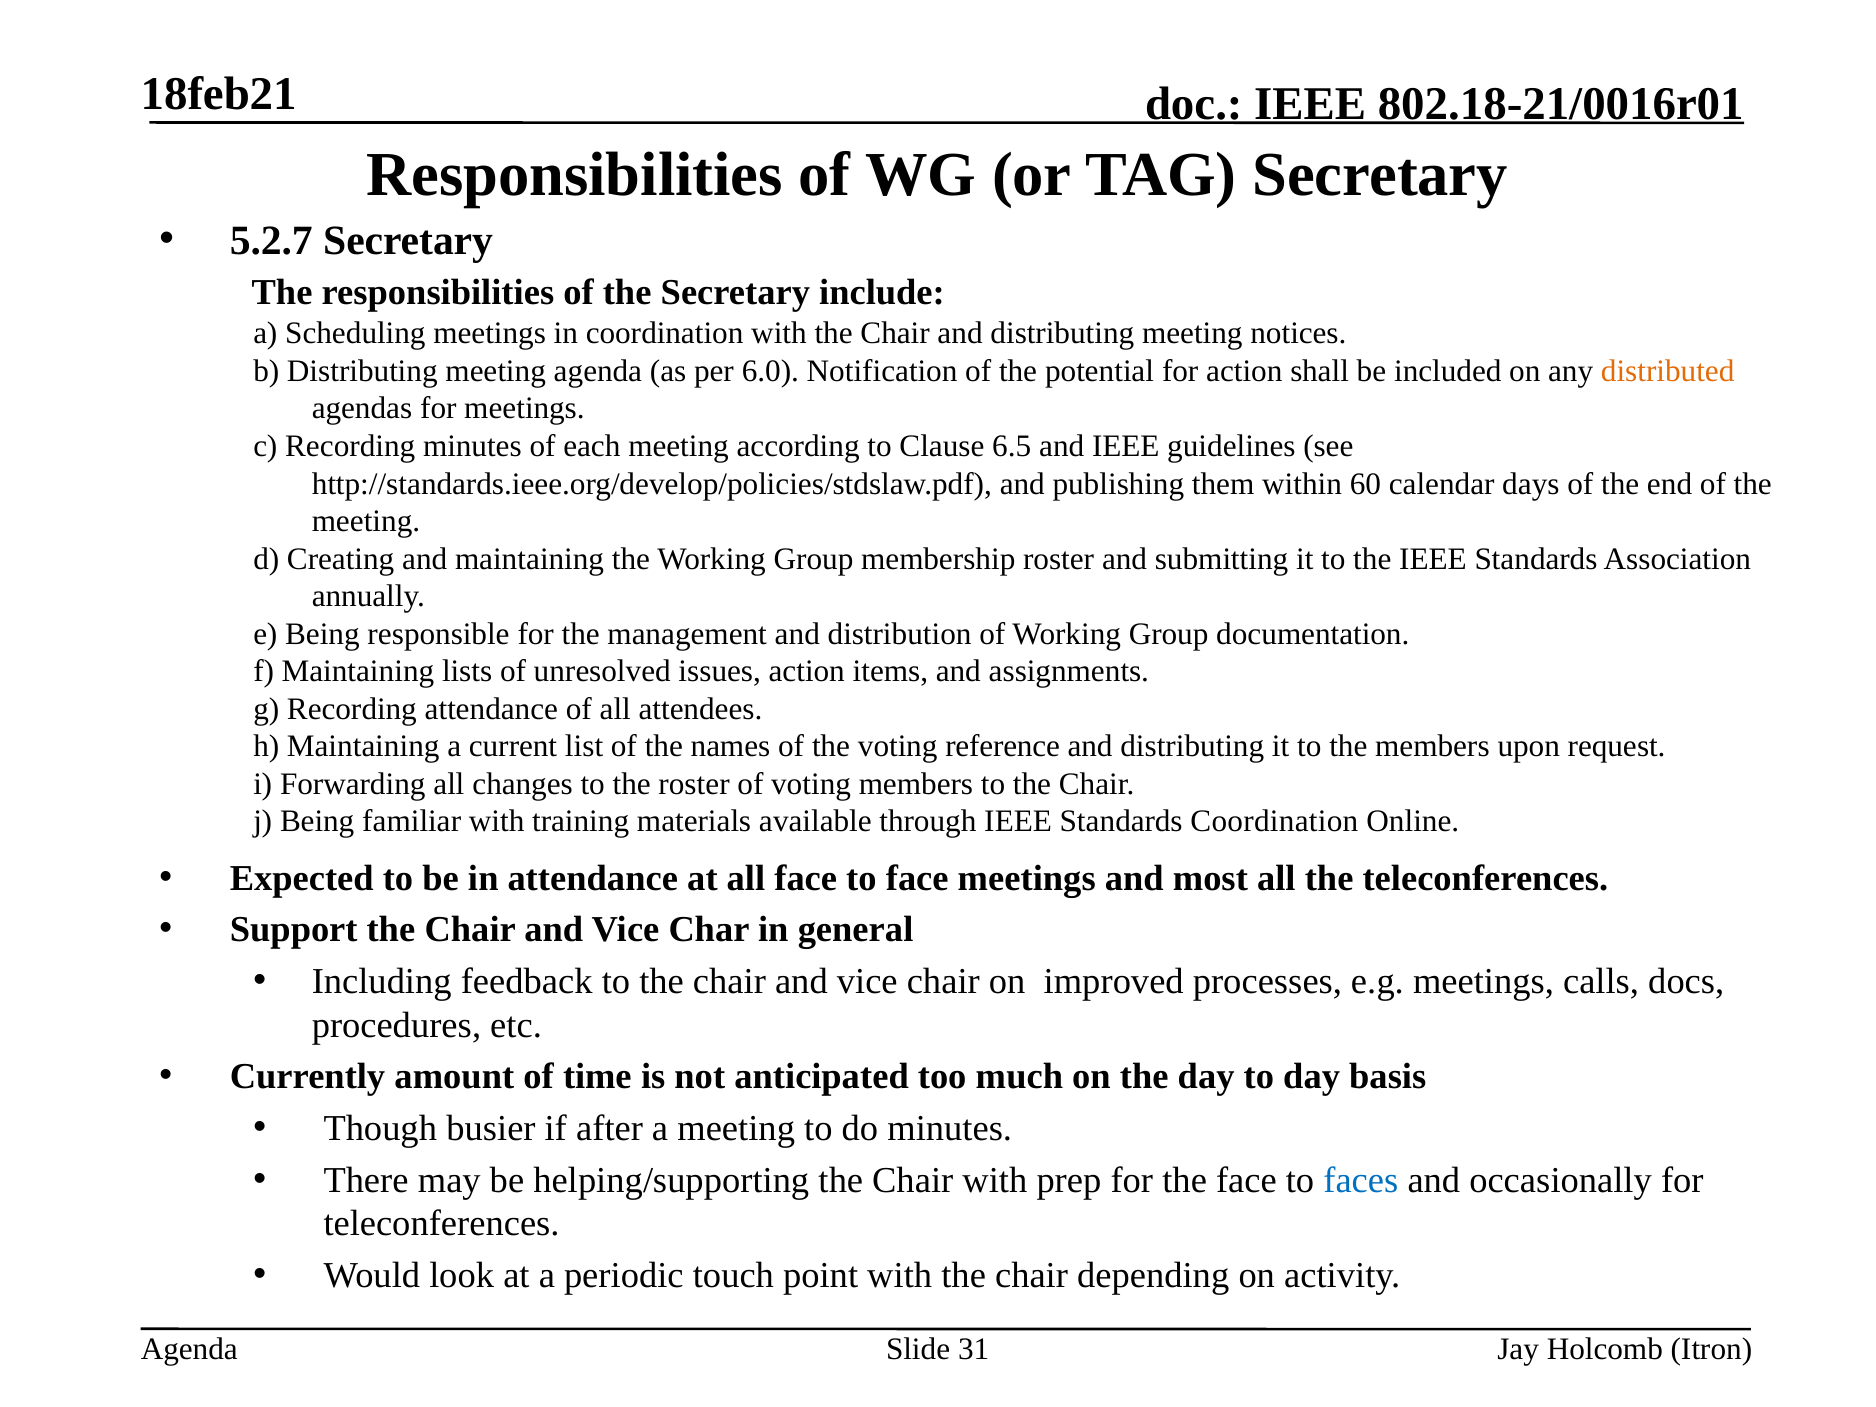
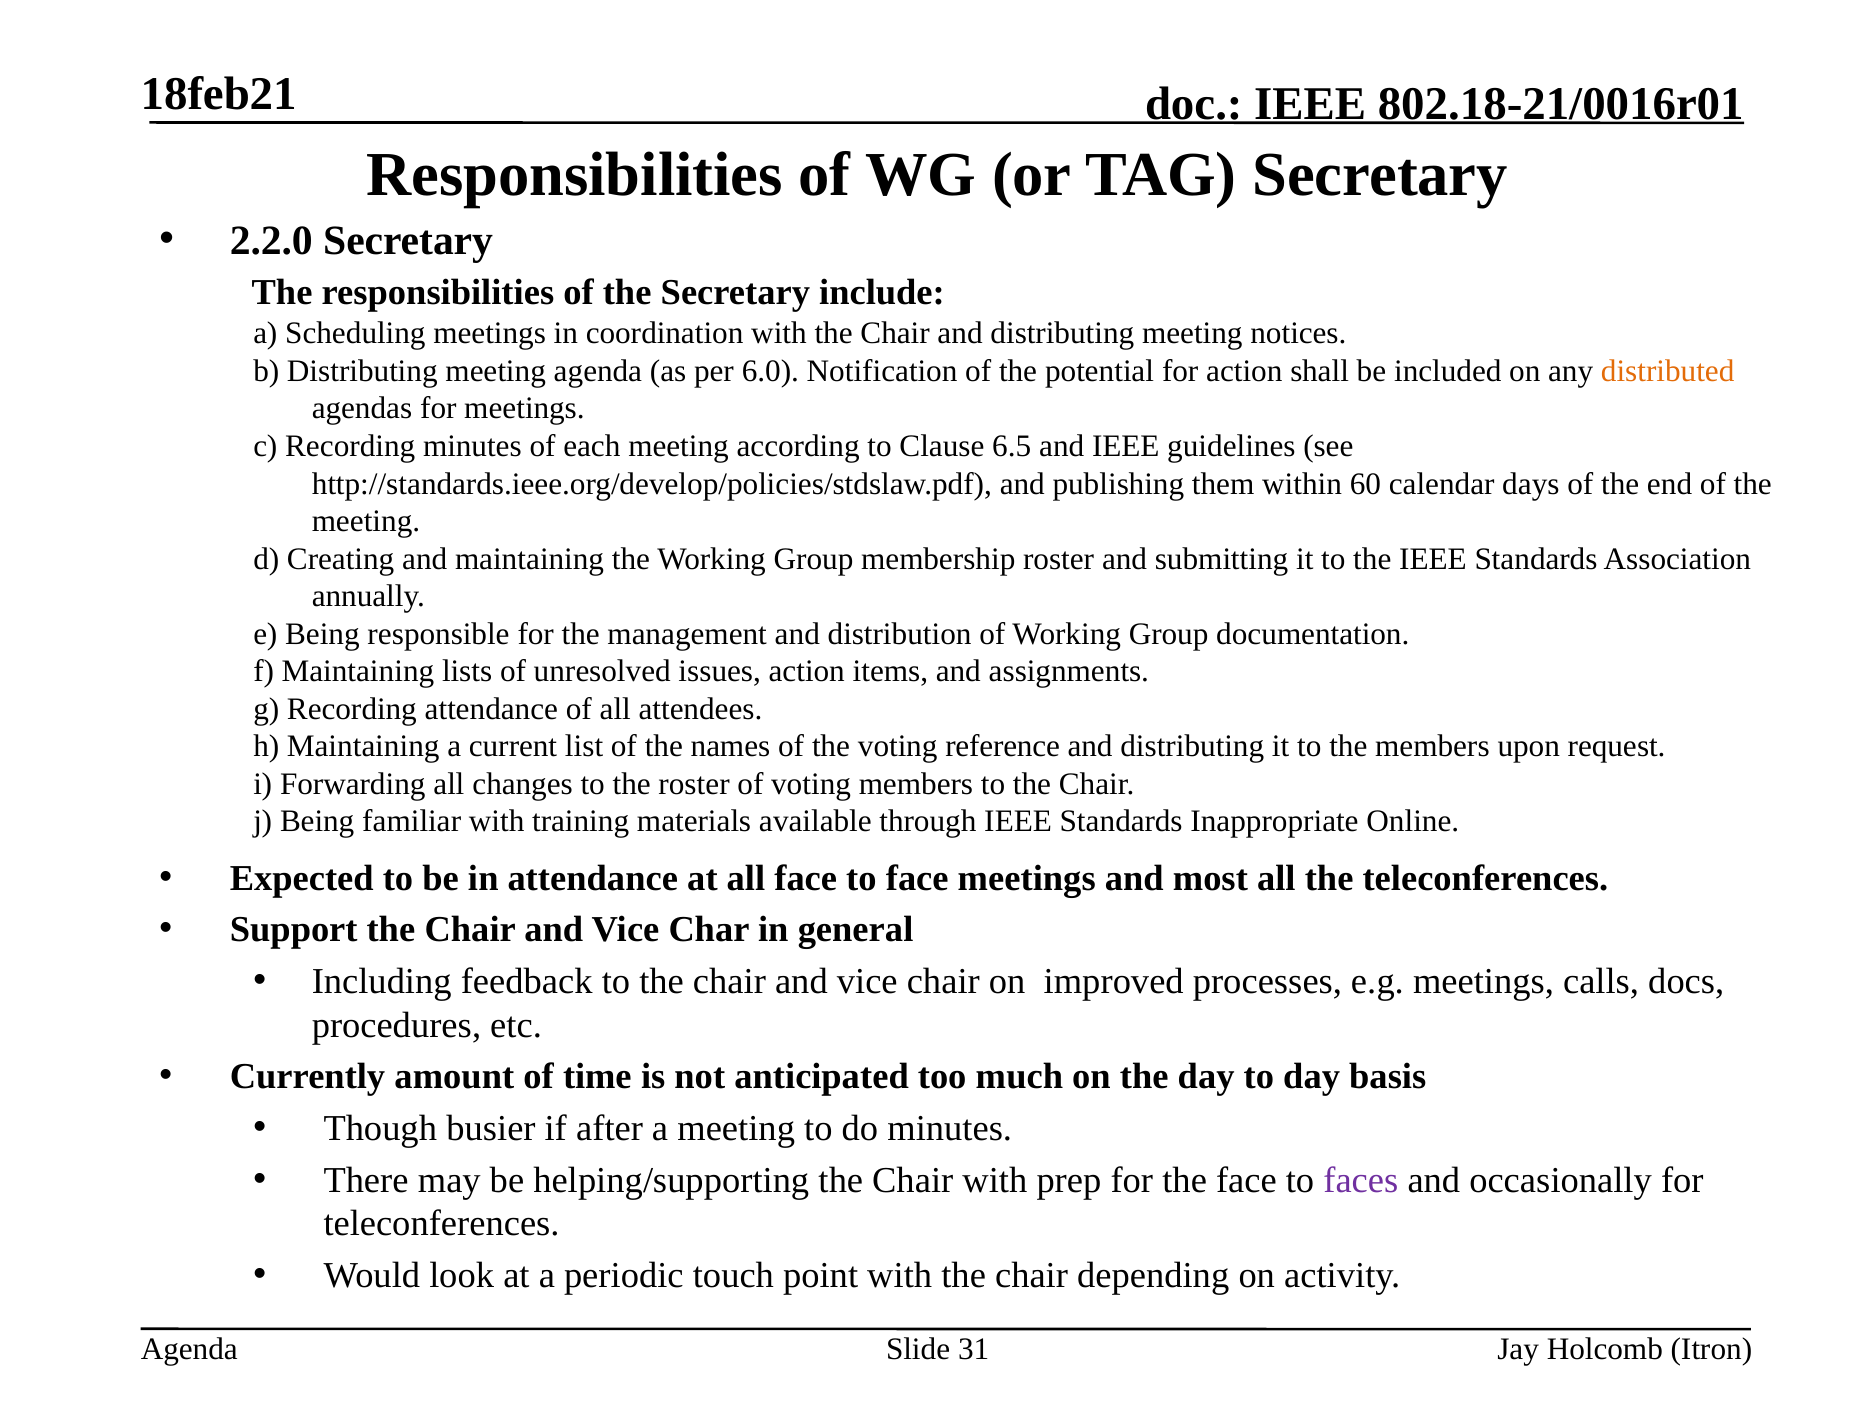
5.2.7: 5.2.7 -> 2.2.0
Standards Coordination: Coordination -> Inappropriate
faces colour: blue -> purple
